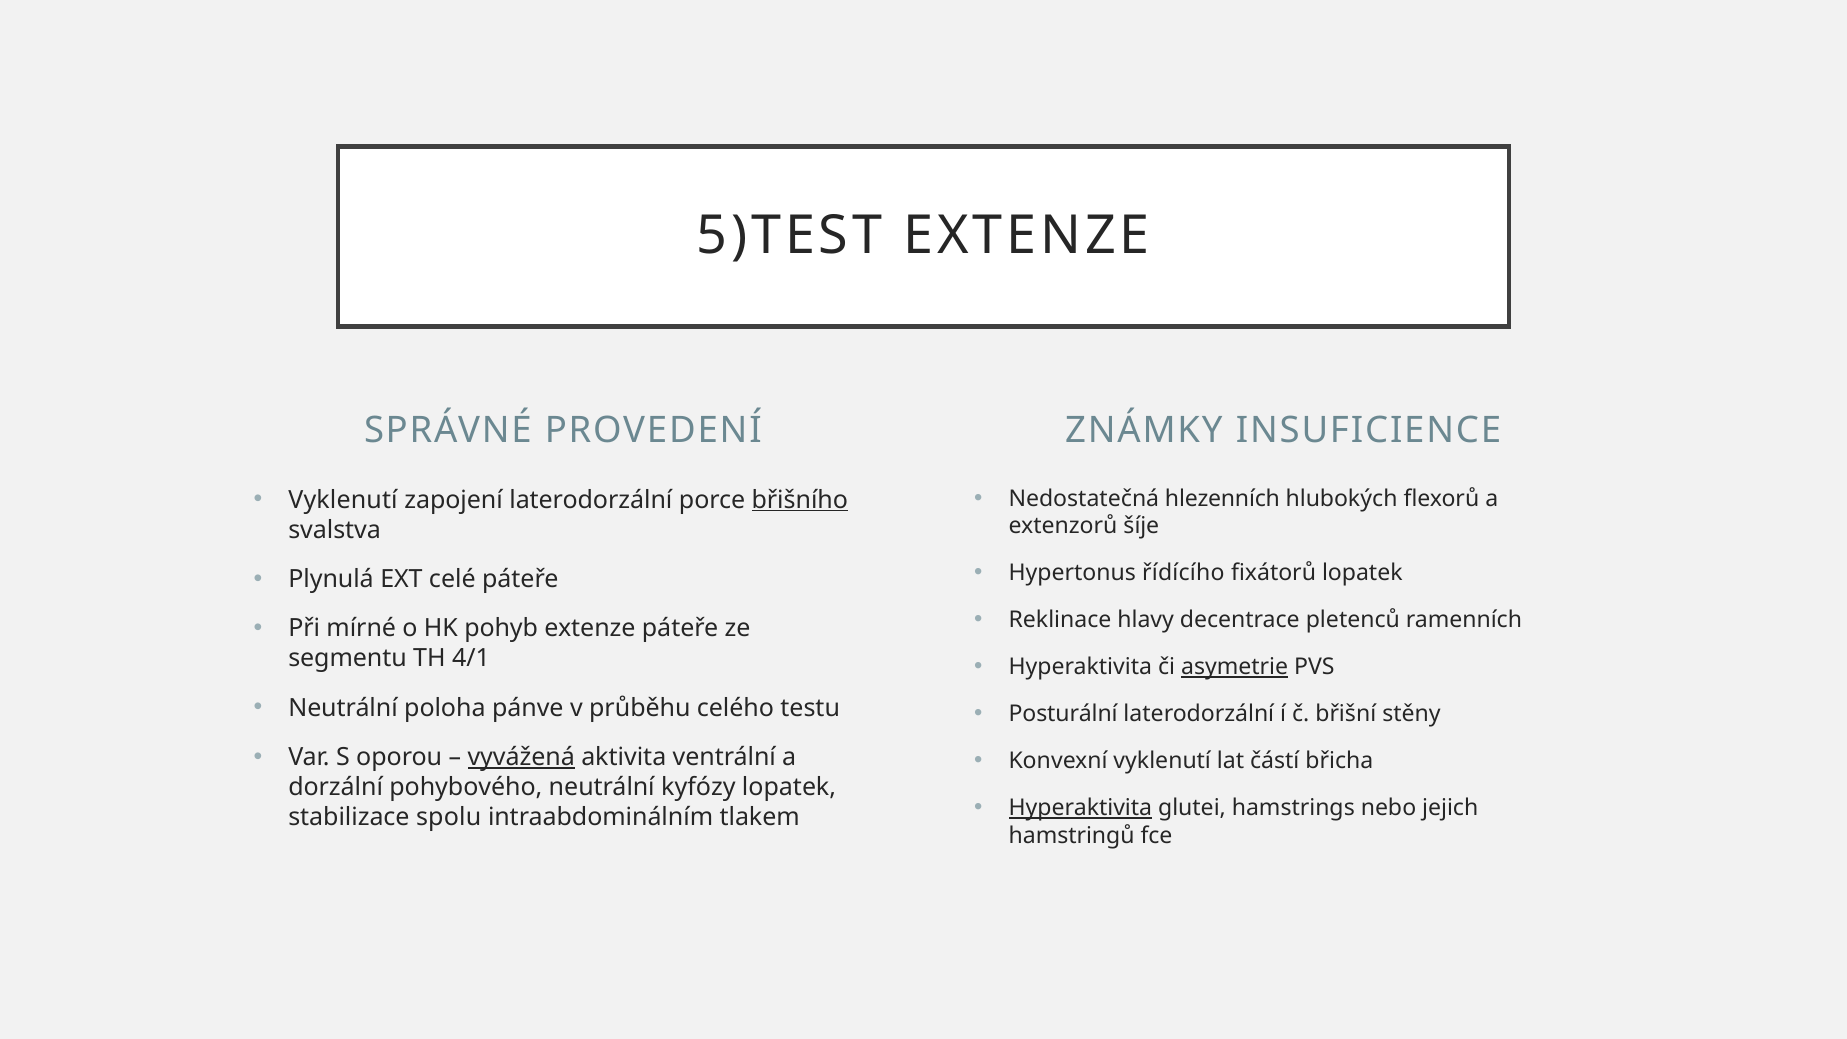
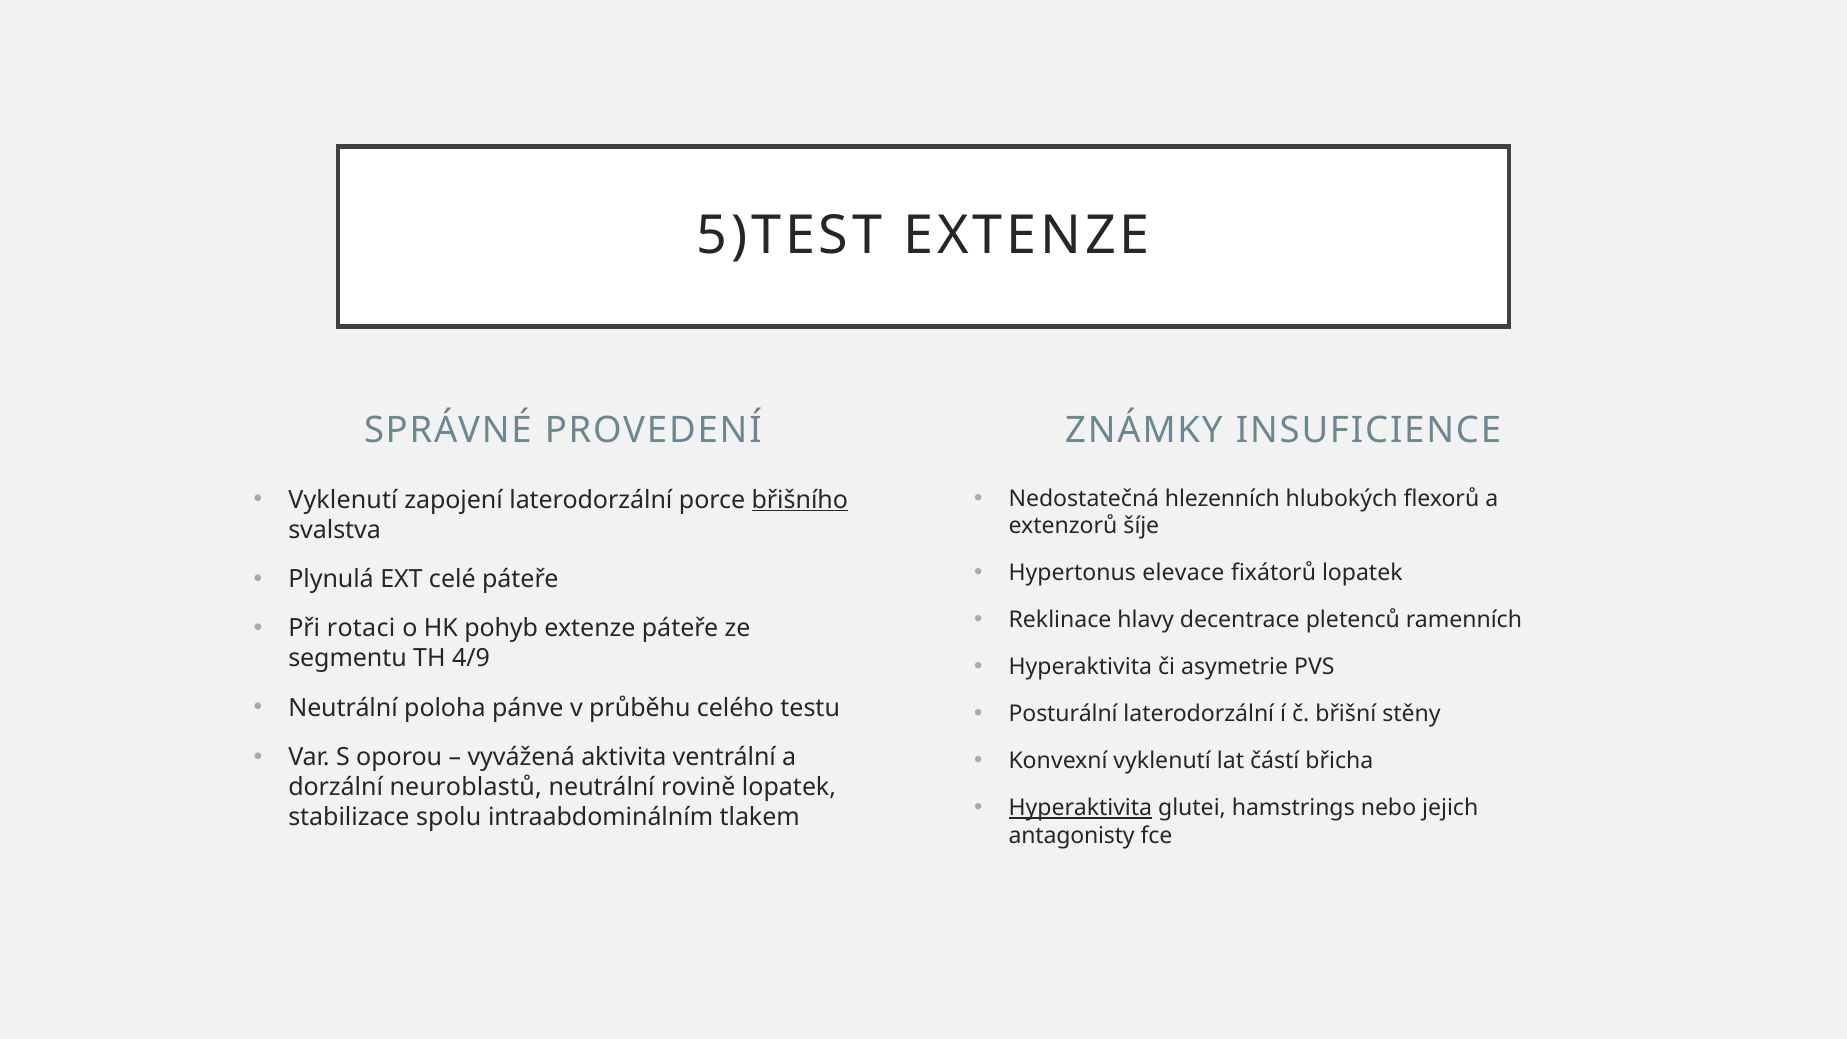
řídícího: řídícího -> elevace
mírné: mírné -> rotaci
4/1: 4/1 -> 4/9
asymetrie underline: present -> none
vyvážená underline: present -> none
pohybového: pohybového -> neuroblastů
kyfózy: kyfózy -> rovině
hamstringů: hamstringů -> antagonisty
